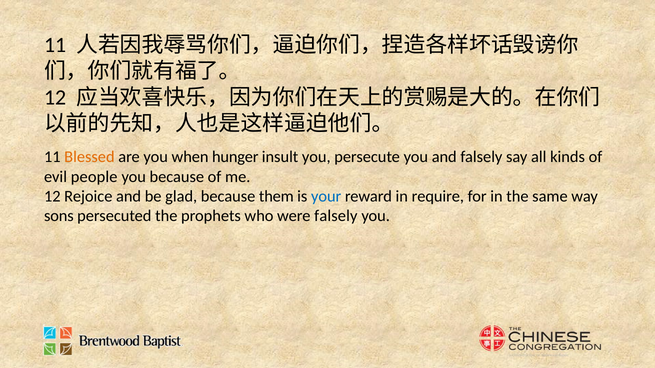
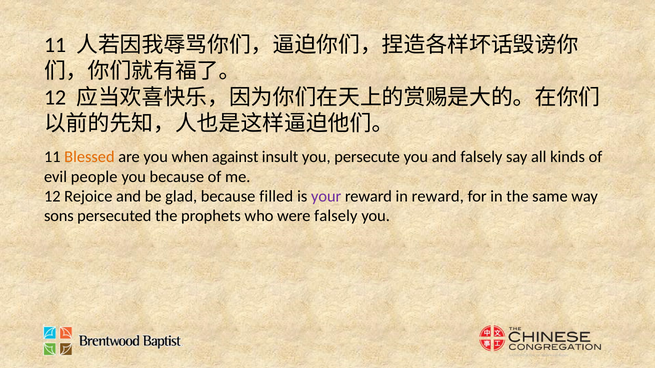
hunger: hunger -> against
them: them -> filled
your colour: blue -> purple
in require: require -> reward
